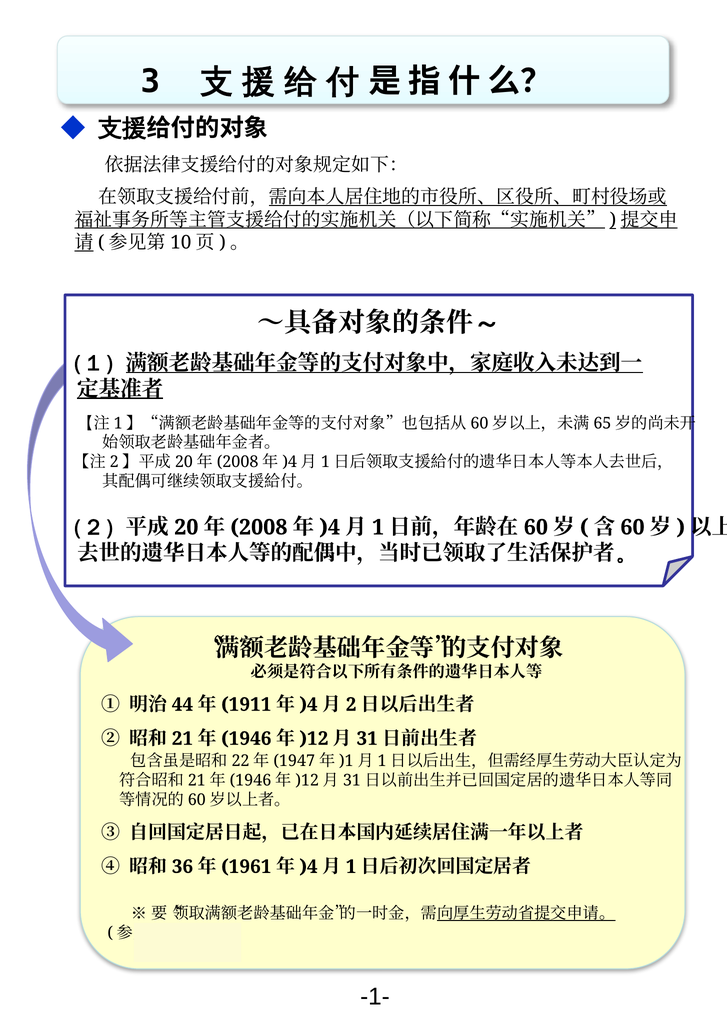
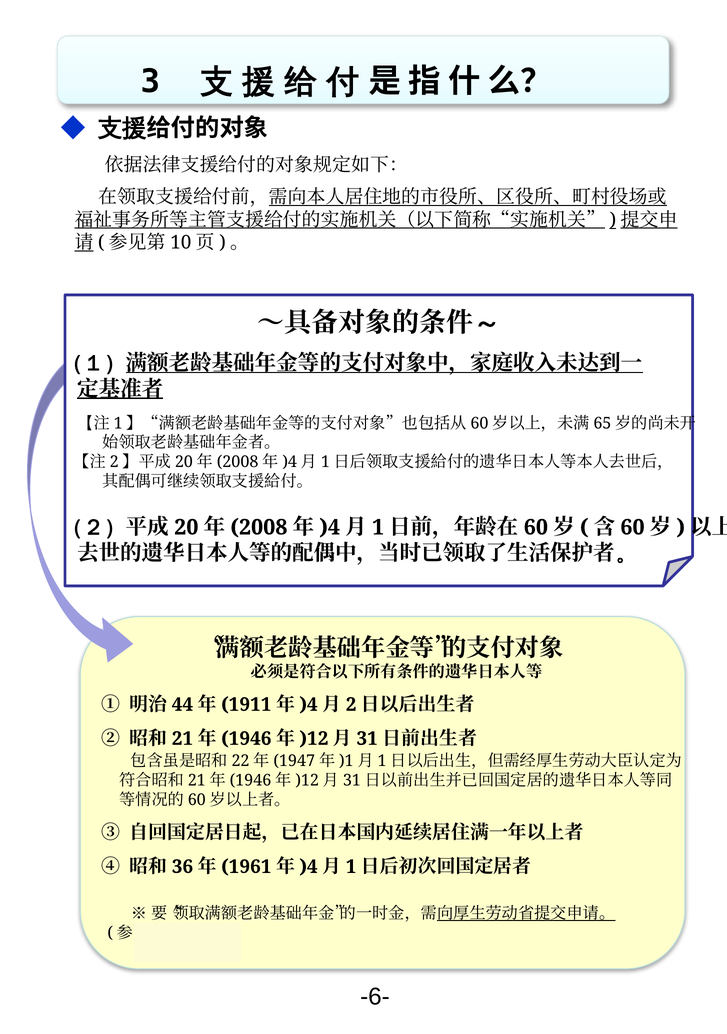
-1-: -1- -> -6-
